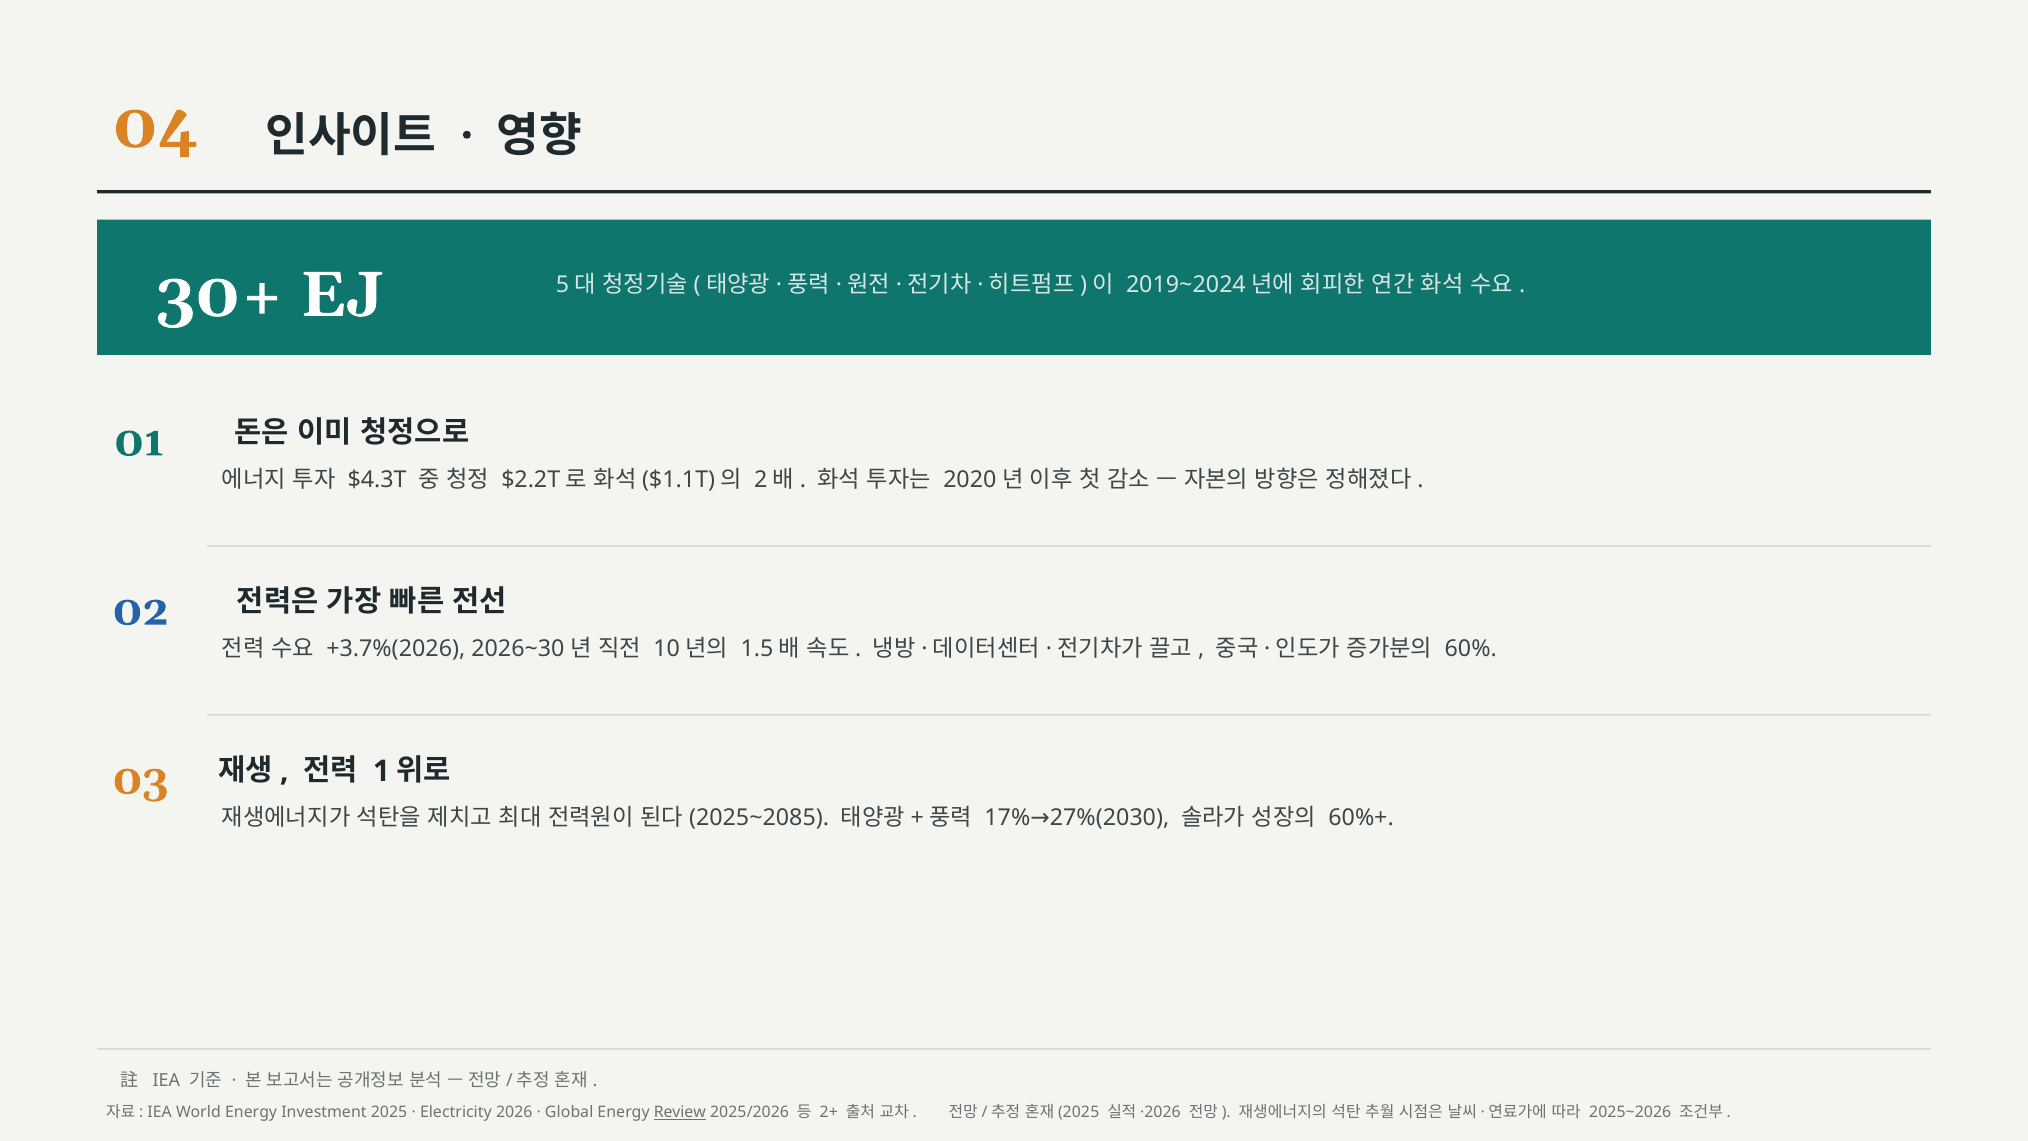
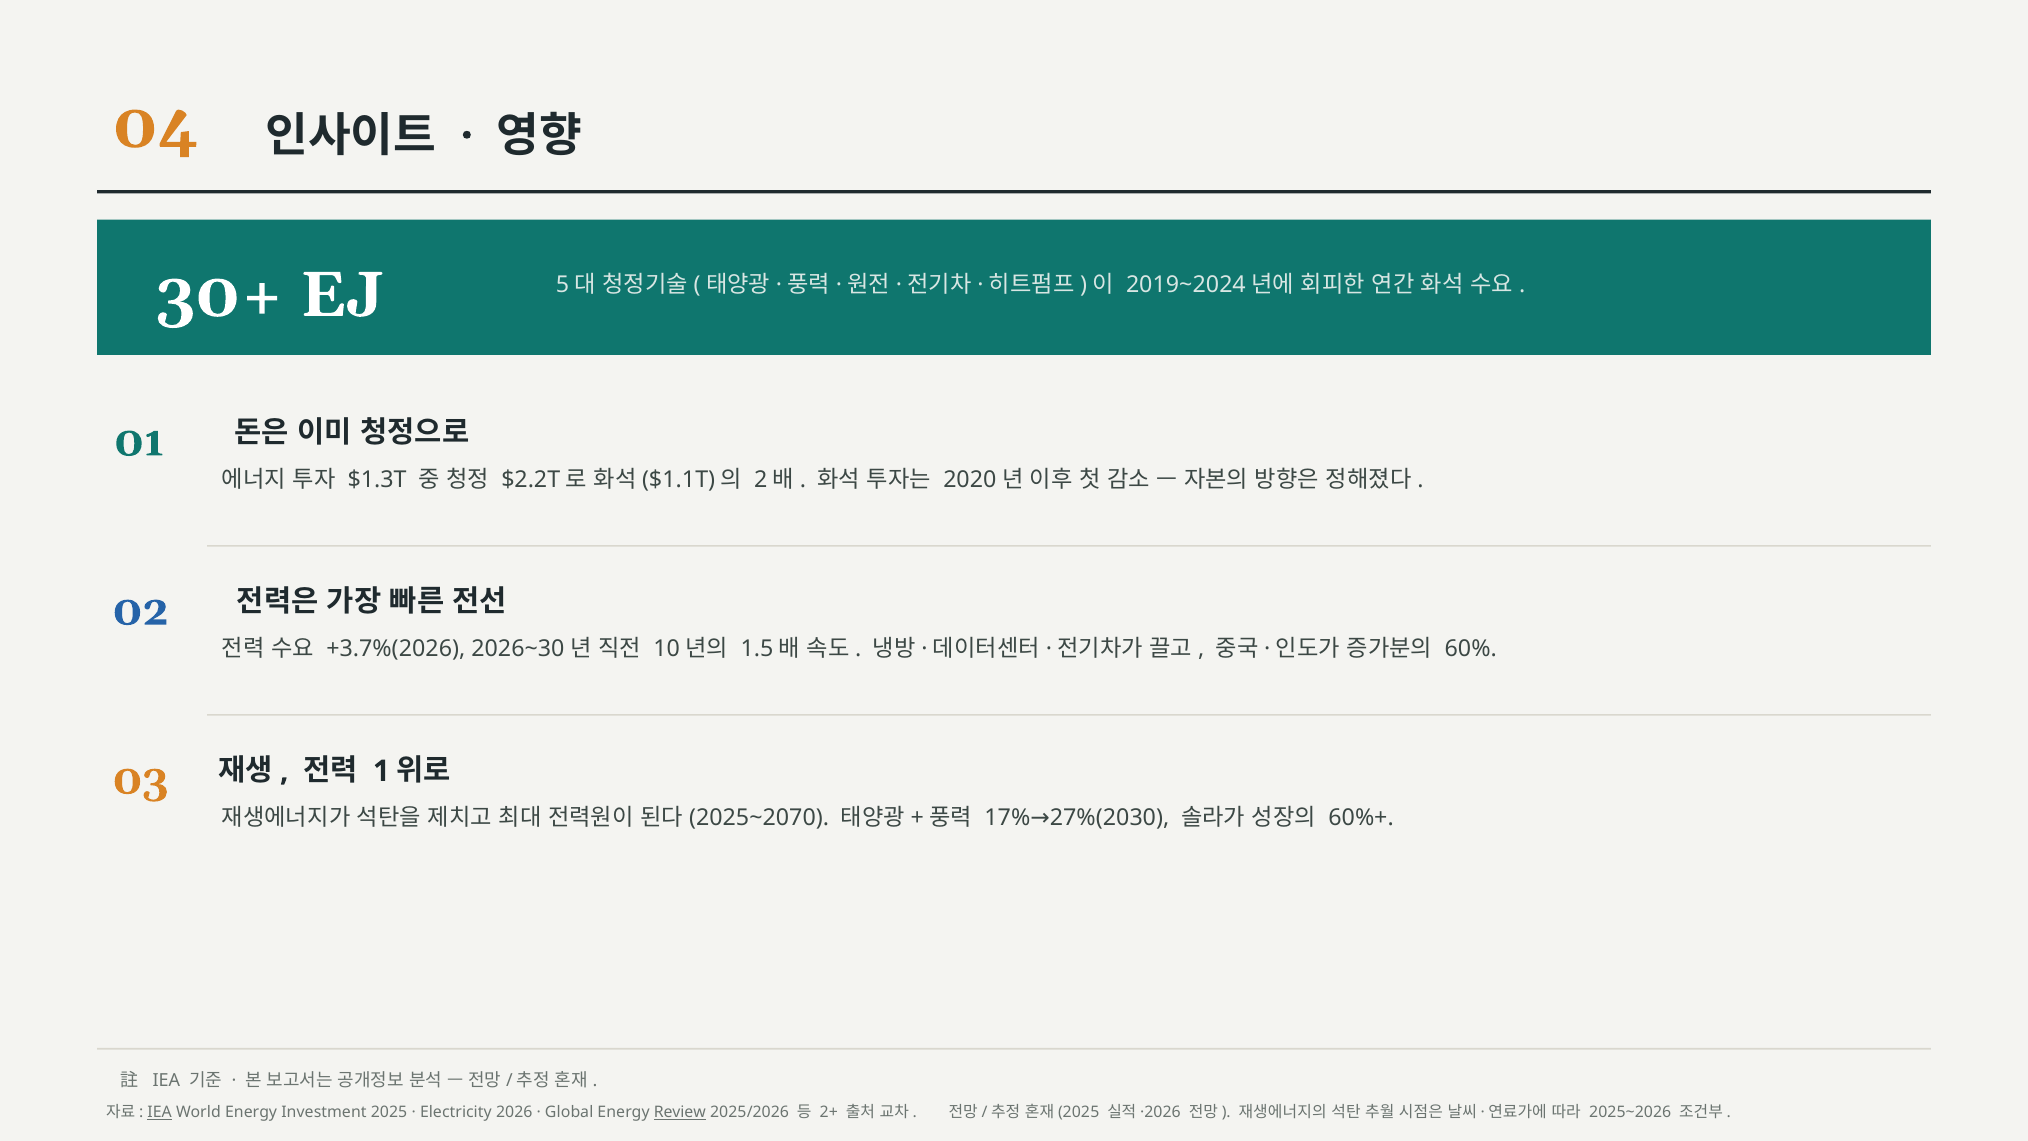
$4.3T: $4.3T -> $1.3T
2025~2085: 2025~2085 -> 2025~2070
IEA at (160, 1112) underline: none -> present
